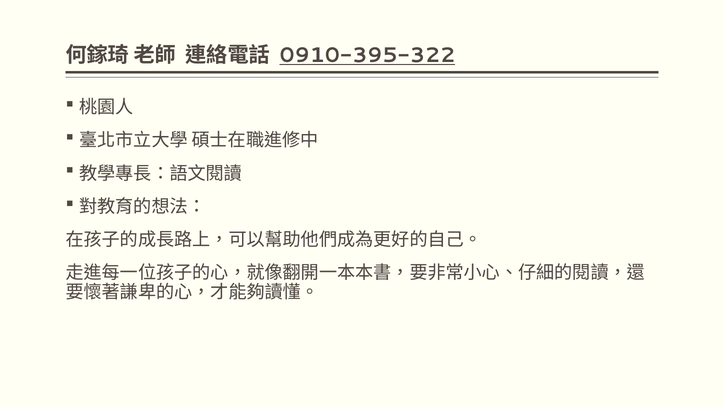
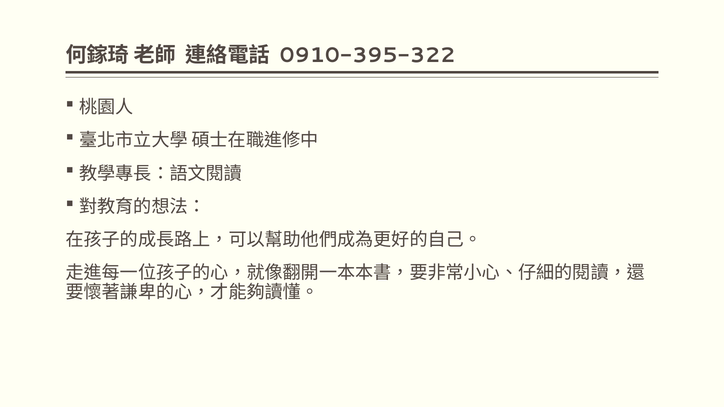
0910-395-322 underline: present -> none
